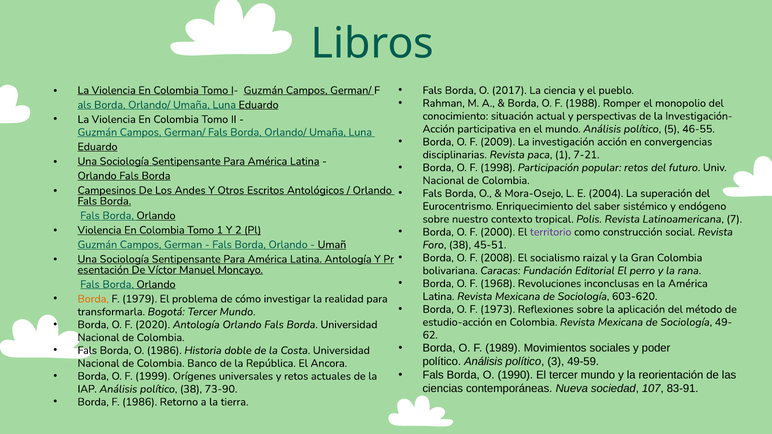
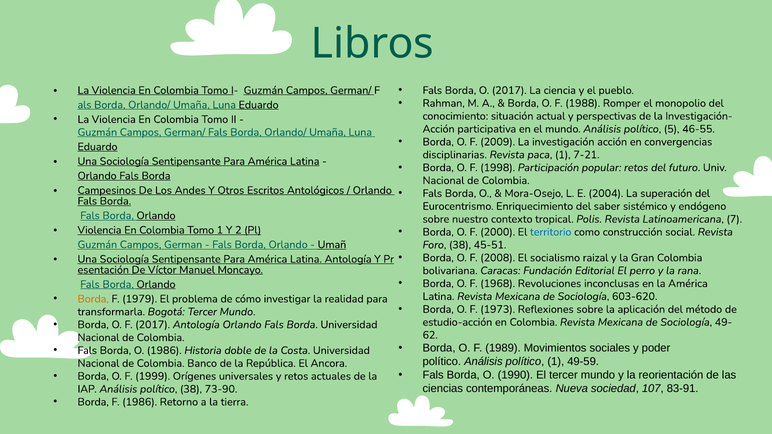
territorio colour: purple -> blue
F 2020: 2020 -> 2017
político 3: 3 -> 1
